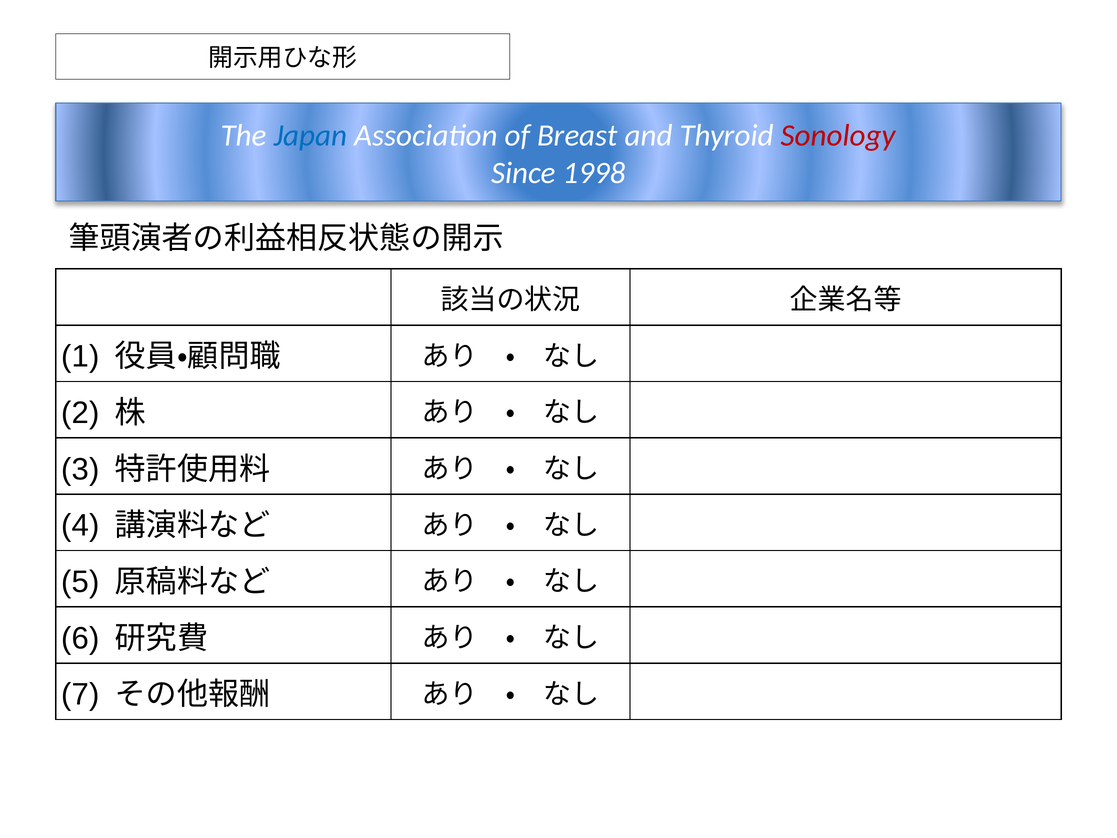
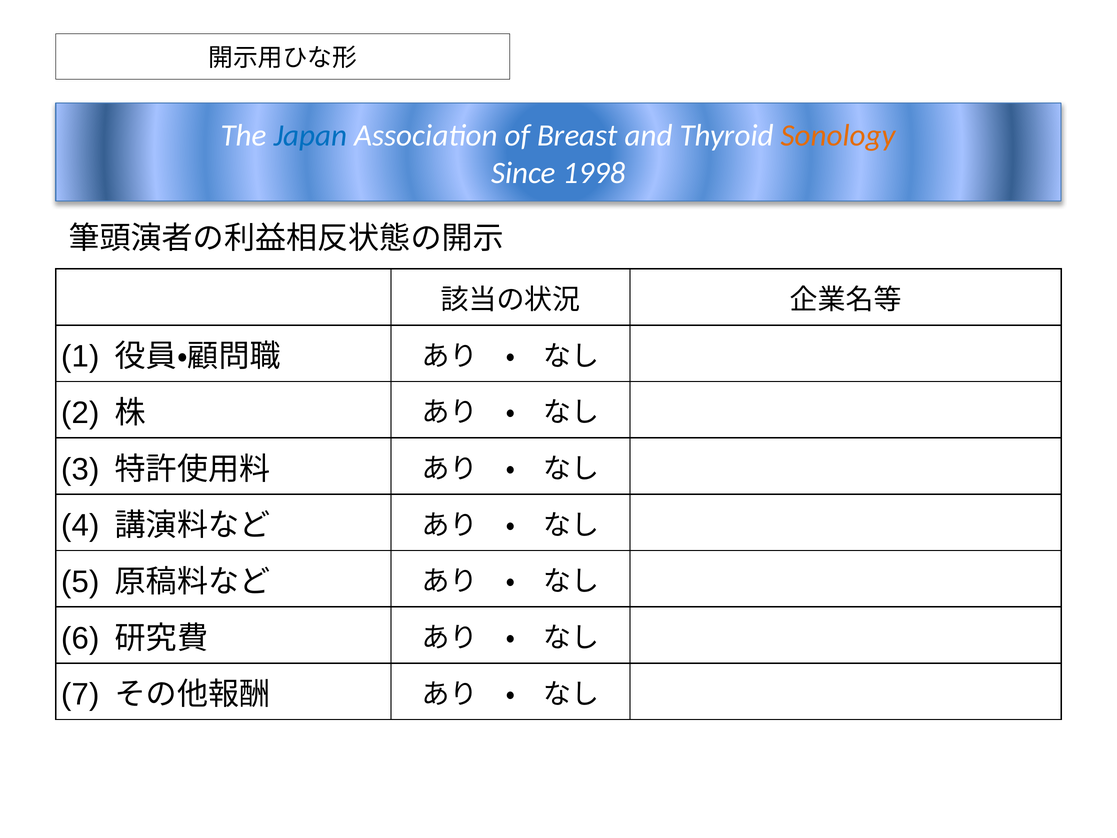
Sonology colour: red -> orange
